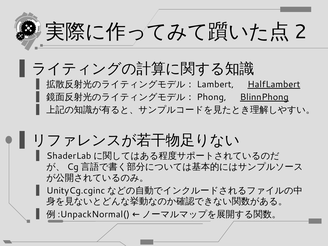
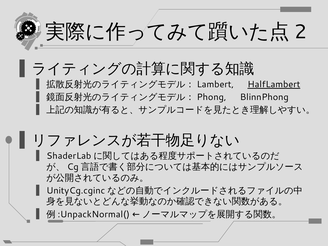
BlinnPhong underline: present -> none
